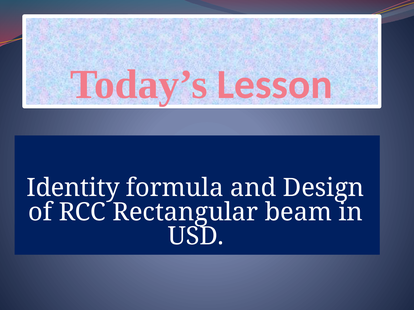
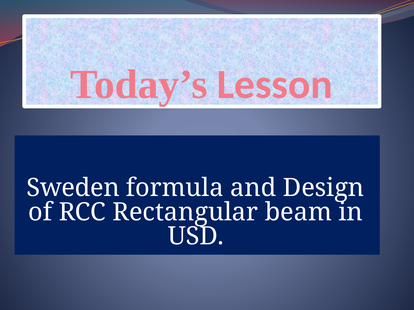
Identity: Identity -> Sweden
